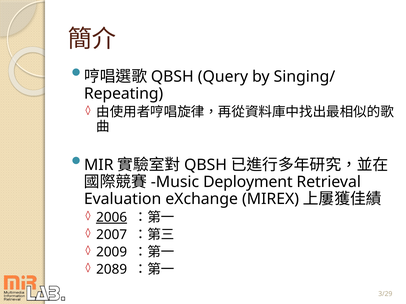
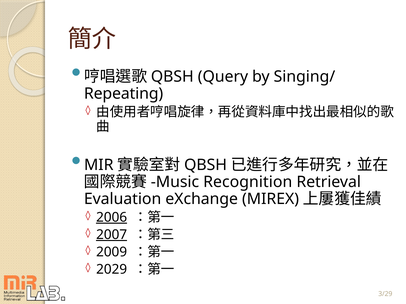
Deployment: Deployment -> Recognition
2007 underline: none -> present
2089: 2089 -> 2029
